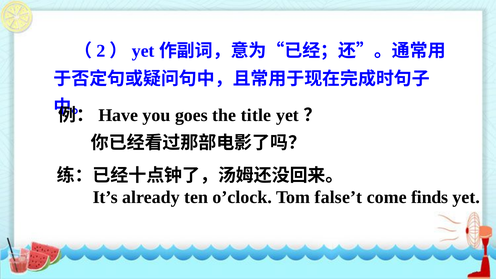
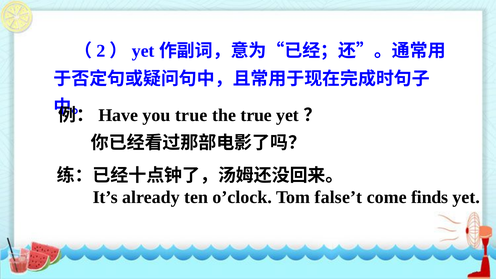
you goes: goes -> true
the title: title -> true
